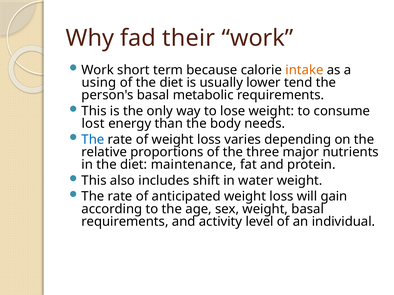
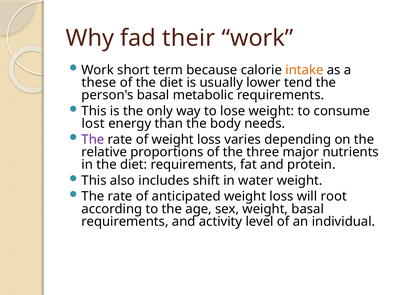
using: using -> these
The at (93, 140) colour: blue -> purple
diet maintenance: maintenance -> requirements
gain: gain -> root
